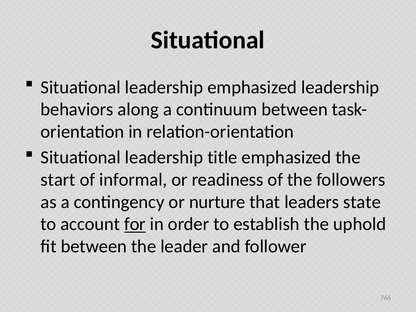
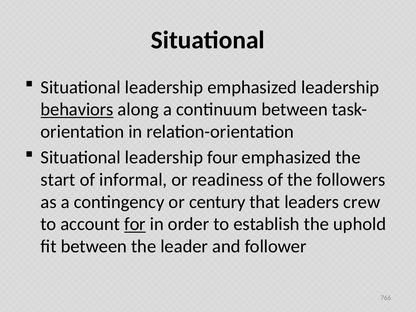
behaviors underline: none -> present
title: title -> four
nurture: nurture -> century
state: state -> crew
